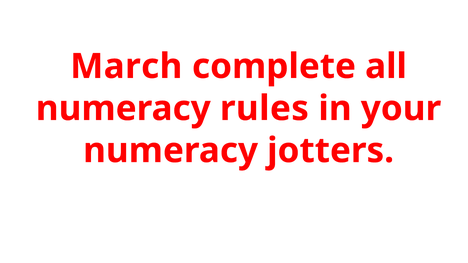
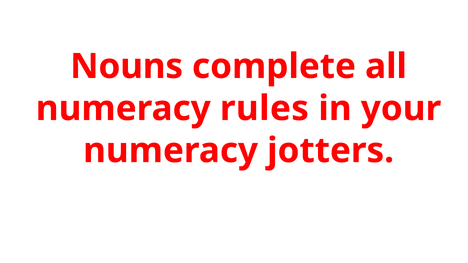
March: March -> Nouns
